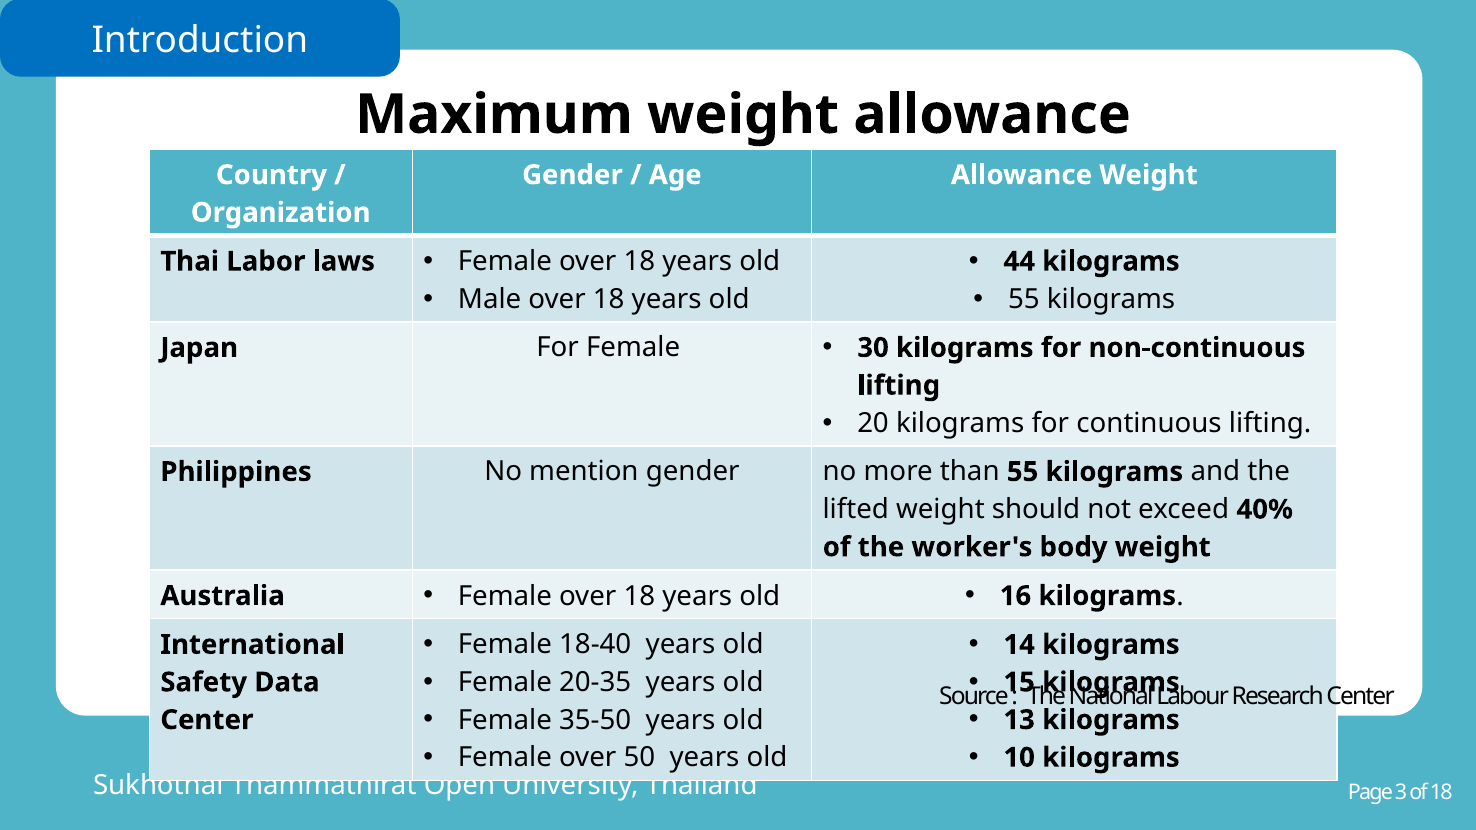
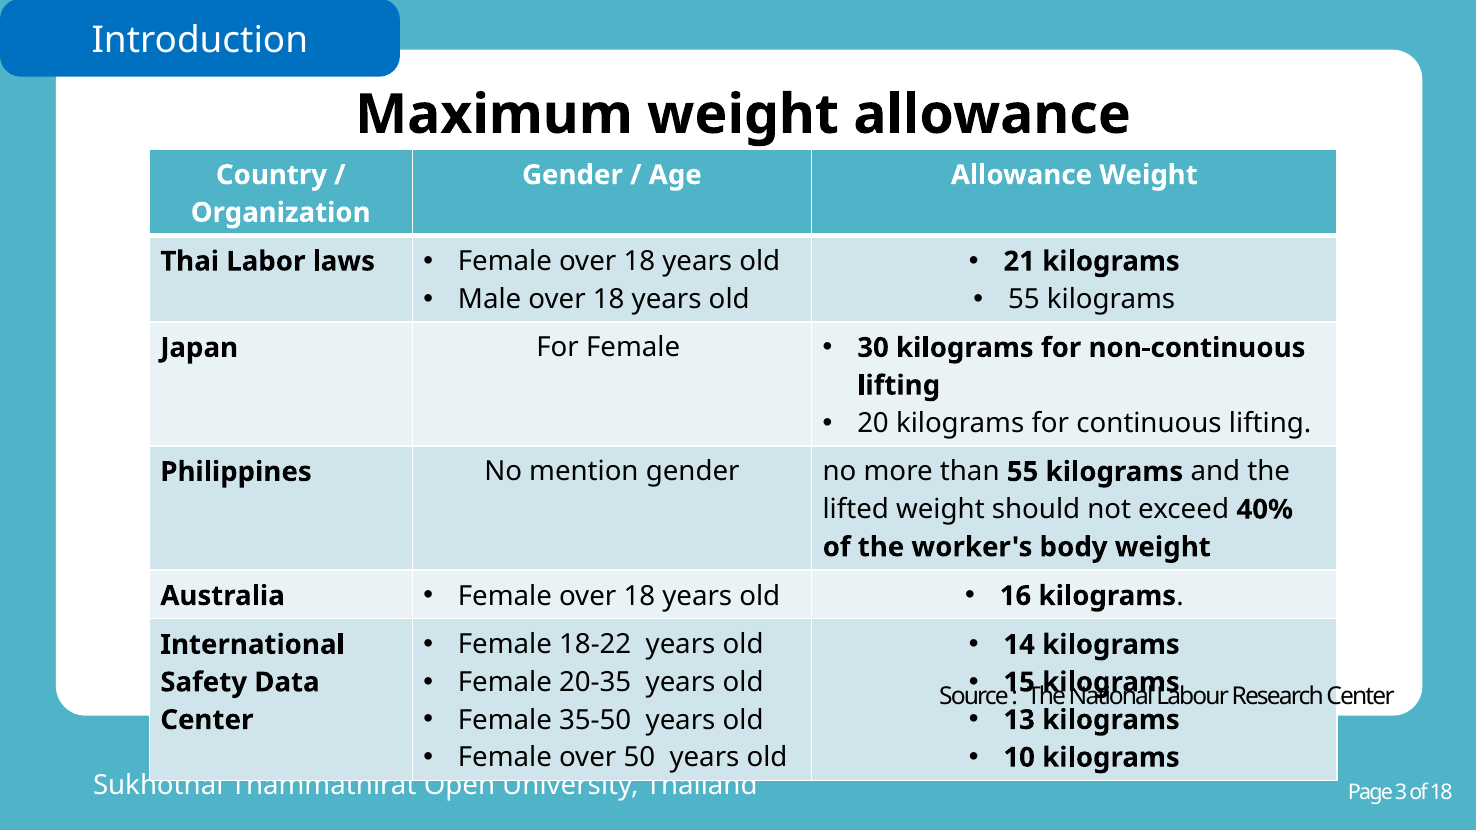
44: 44 -> 21
18-40: 18-40 -> 18-22
